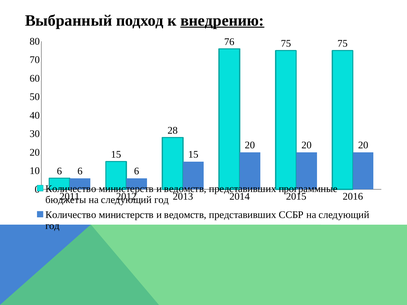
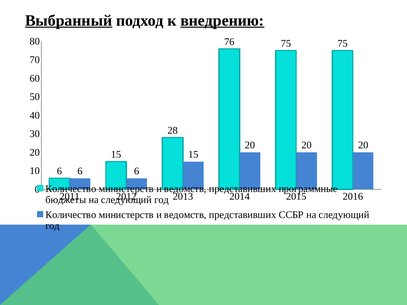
Выбранный underline: none -> present
